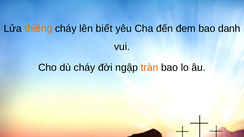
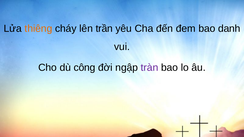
biết: biết -> trần
dù cháy: cháy -> công
tràn colour: orange -> purple
